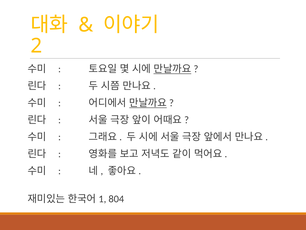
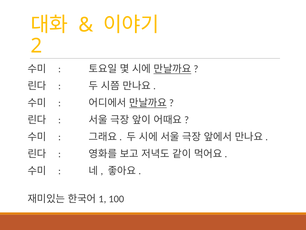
804: 804 -> 100
